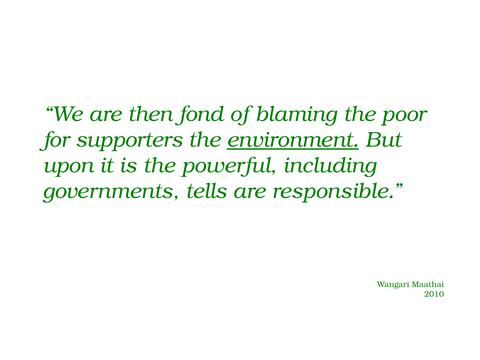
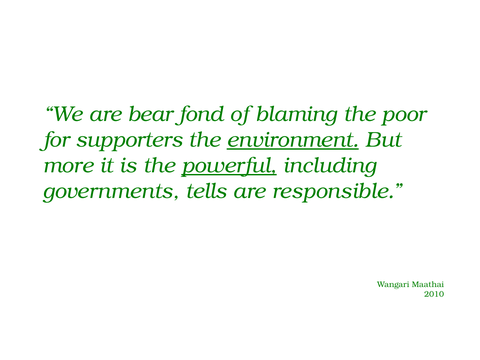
then: then -> bear
upon: upon -> more
powerful underline: none -> present
